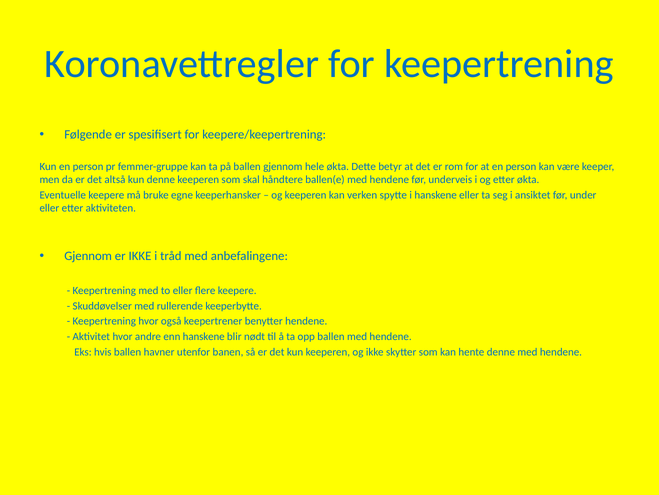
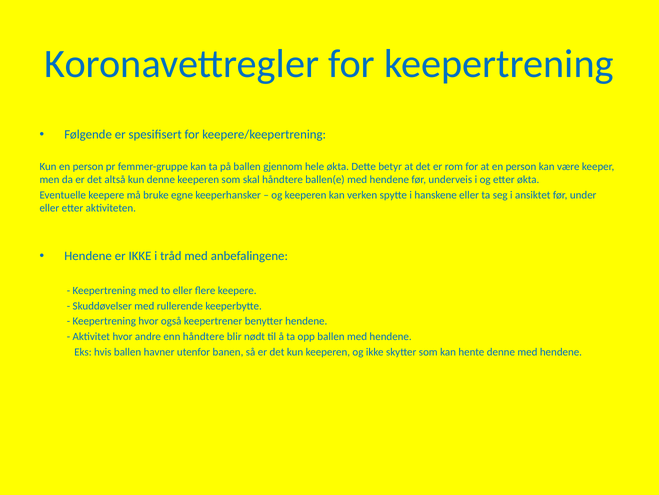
Gjennom at (88, 256): Gjennom -> Hendene
enn hanskene: hanskene -> håndtere
